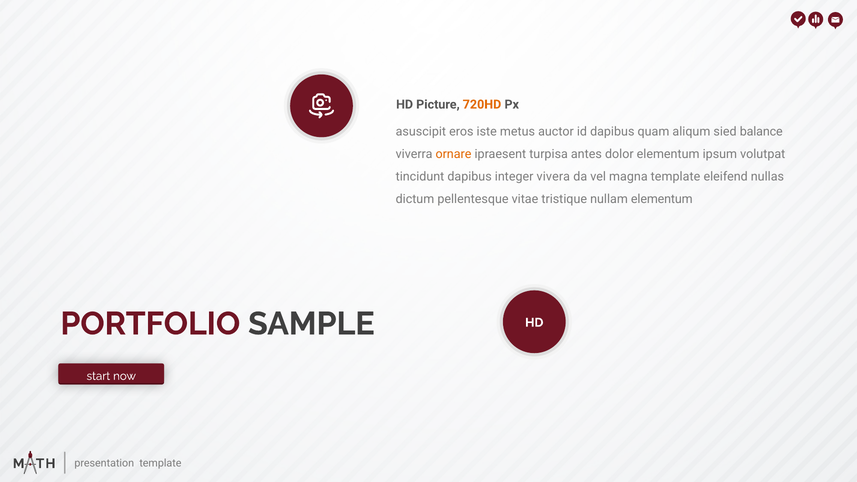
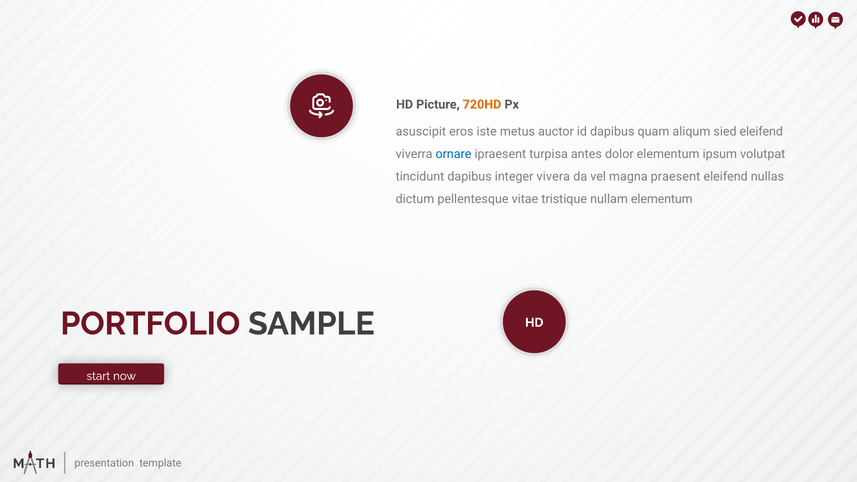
sied balance: balance -> eleifend
ornare colour: orange -> blue
magna template: template -> praesent
